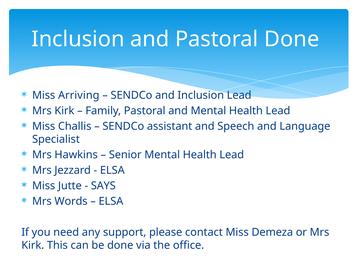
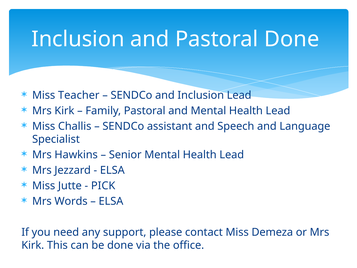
Arriving: Arriving -> Teacher
SAYS: SAYS -> PICK
